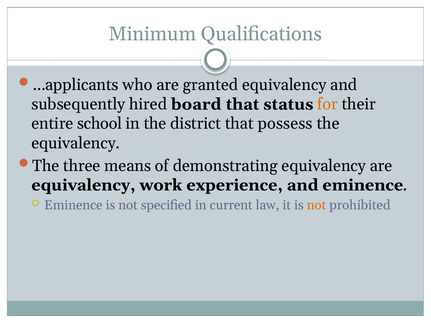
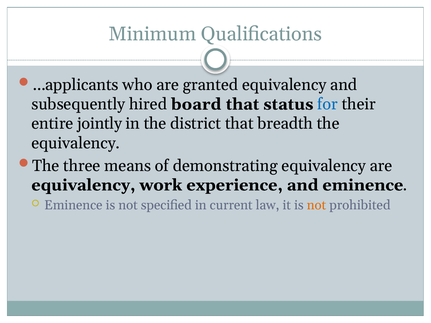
for colour: orange -> blue
school: school -> jointly
possess: possess -> breadth
